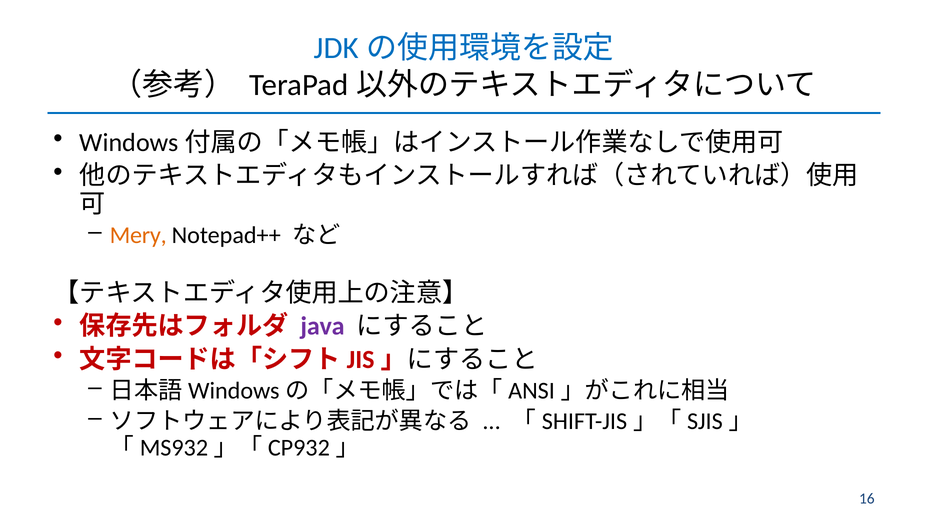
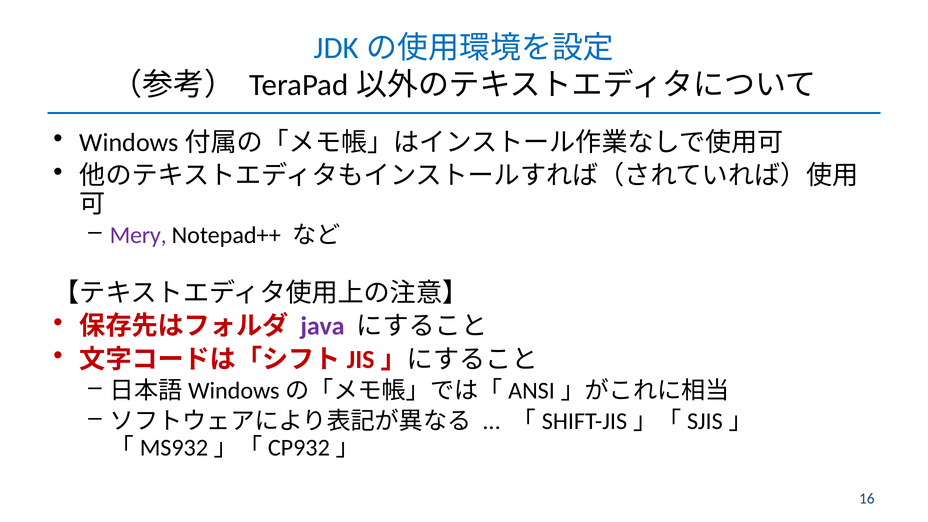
Mery colour: orange -> purple
